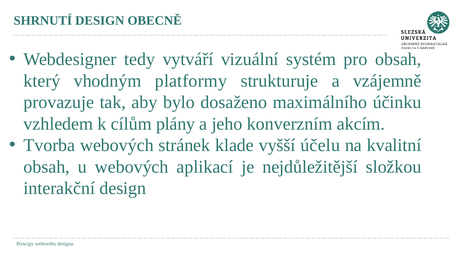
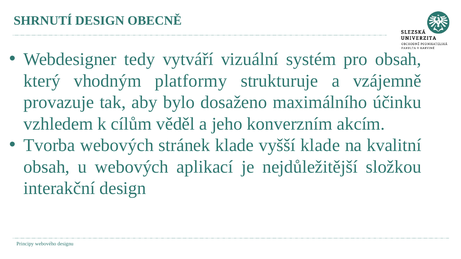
plány: plány -> věděl
vyšší účelu: účelu -> klade
